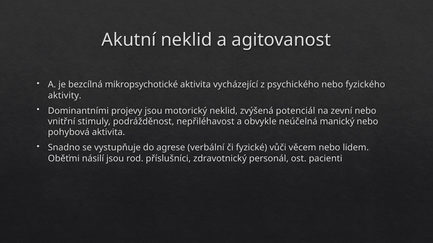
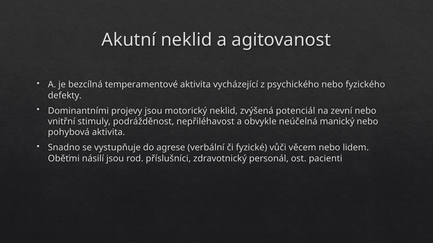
mikropsychotické: mikropsychotické -> temperamentové
aktivity: aktivity -> defekty
